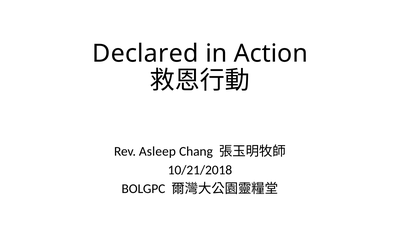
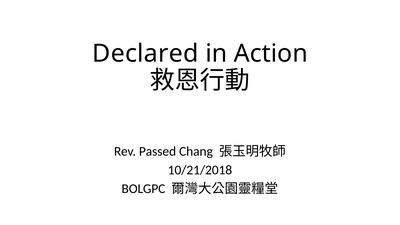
Asleep: Asleep -> Passed
